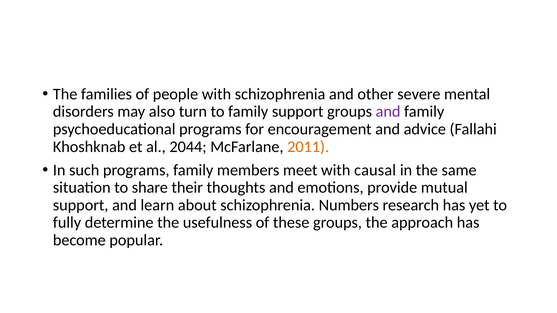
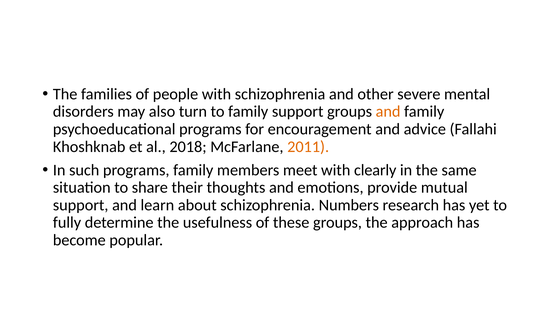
and at (388, 112) colour: purple -> orange
2044: 2044 -> 2018
causal: causal -> clearly
